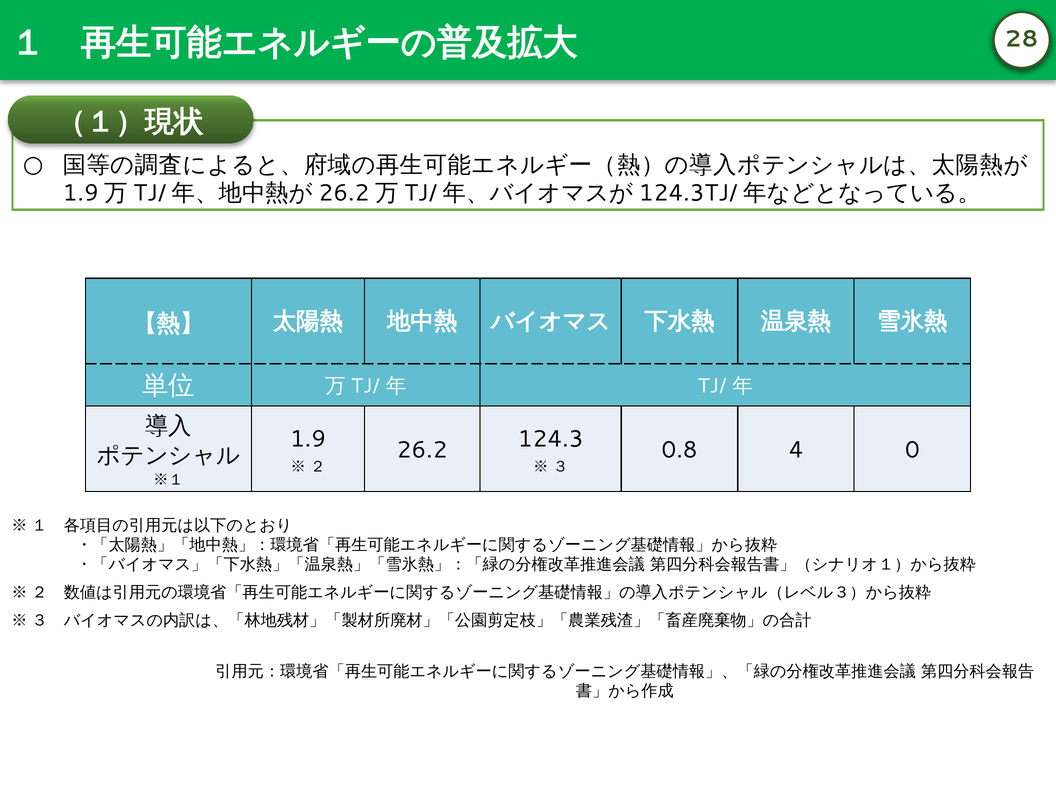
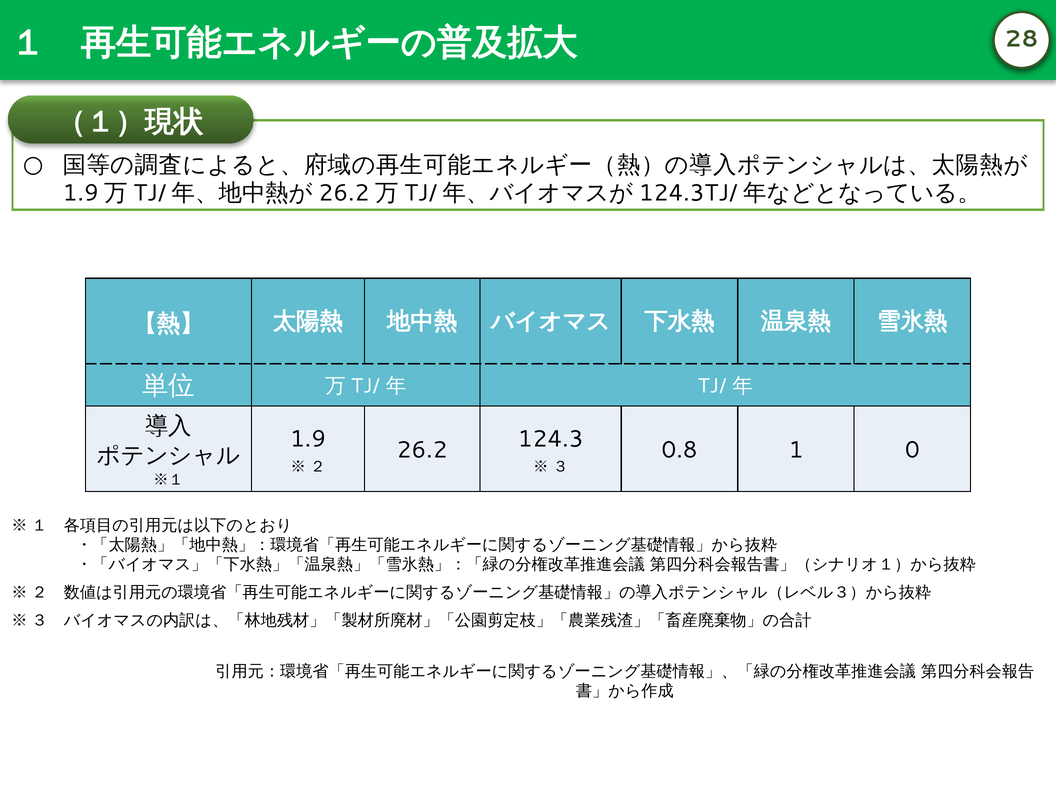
4: 4 -> 1
